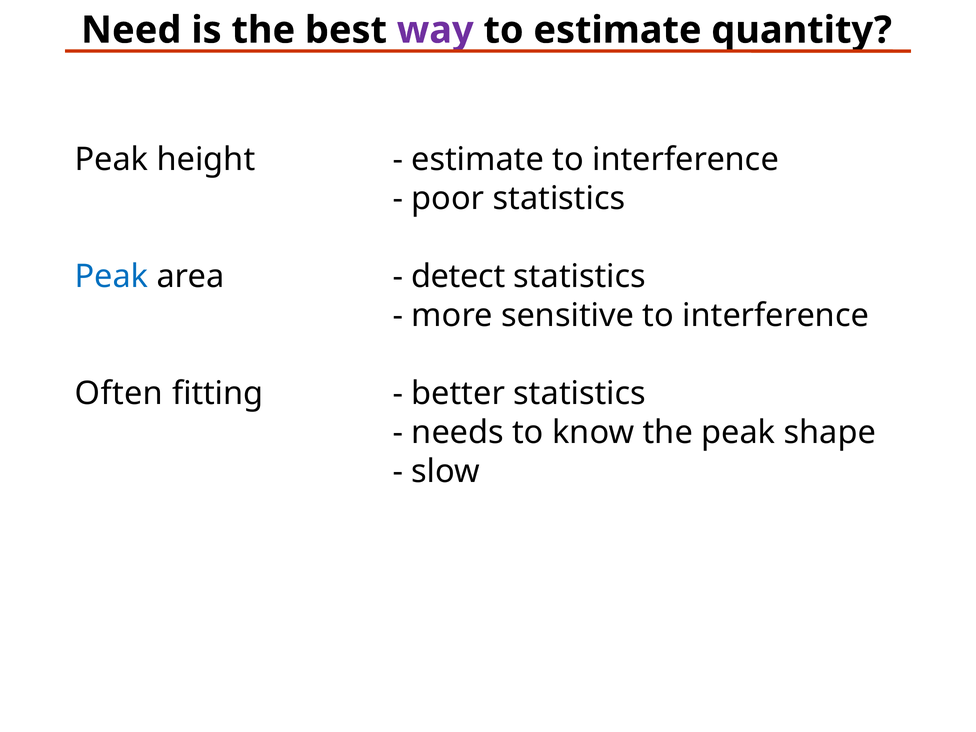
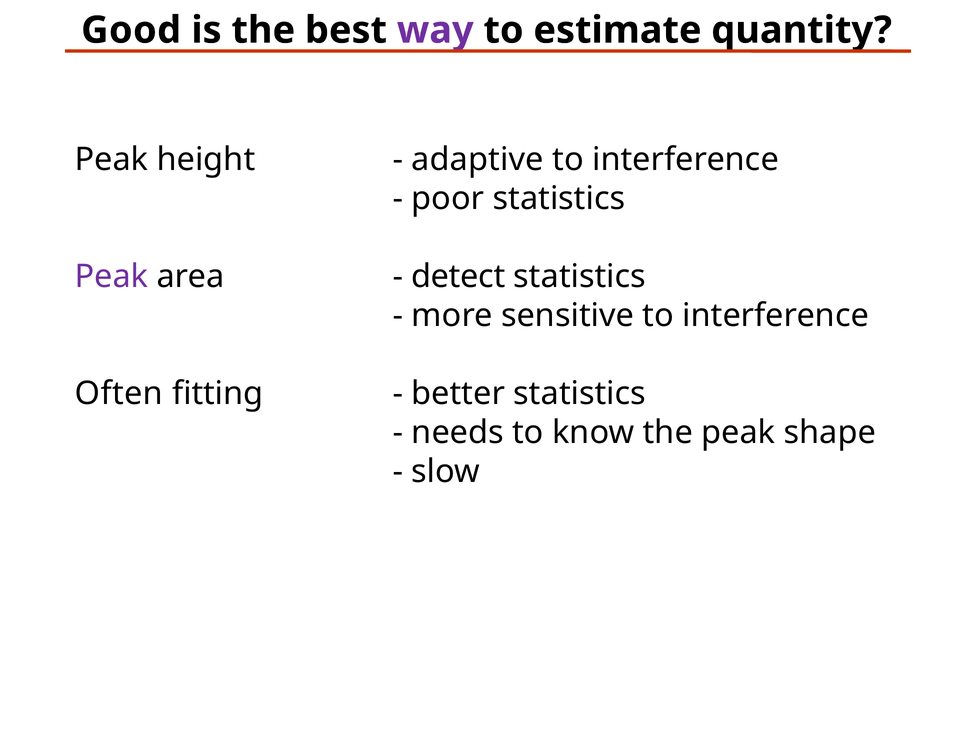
Need: Need -> Good
estimate at (478, 159): estimate -> adaptive
Peak at (111, 276) colour: blue -> purple
